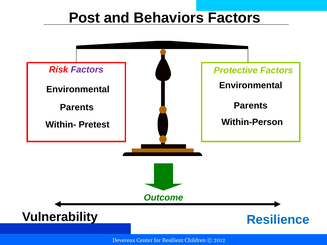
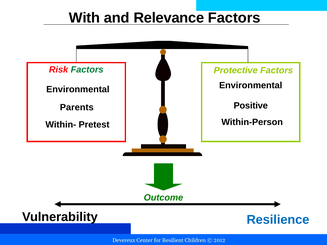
Post: Post -> With
Behaviors: Behaviors -> Relevance
Factors at (87, 70) colour: purple -> green
Parents at (251, 106): Parents -> Positive
